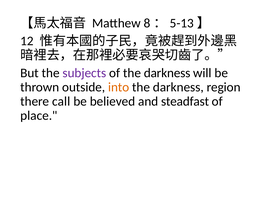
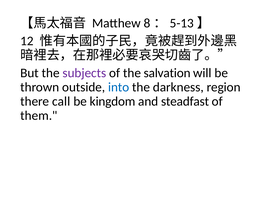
of the darkness: darkness -> salvation
into colour: orange -> blue
believed: believed -> kingdom
place: place -> them
